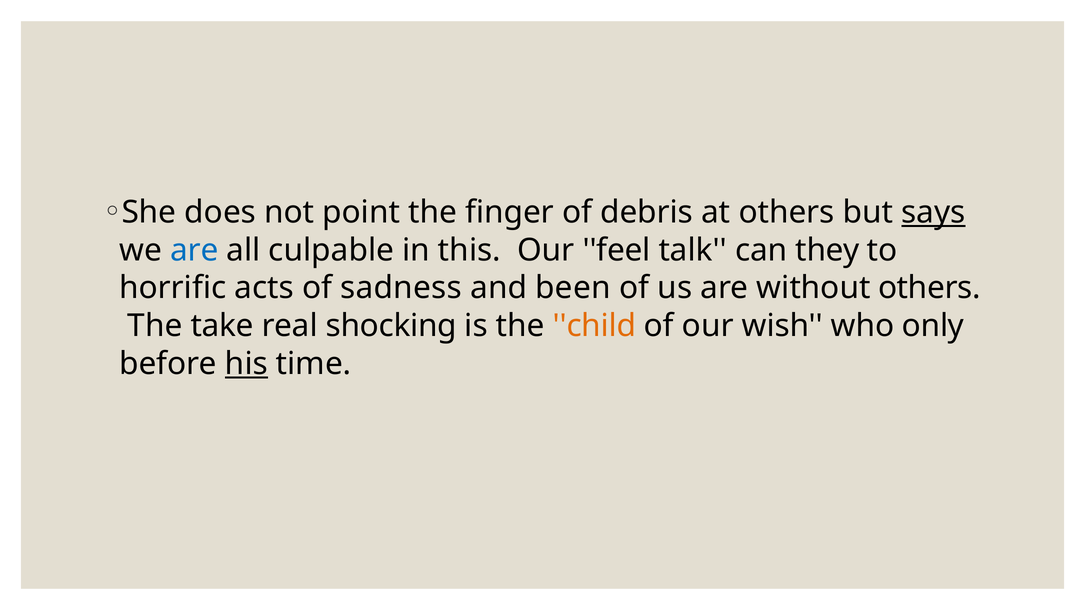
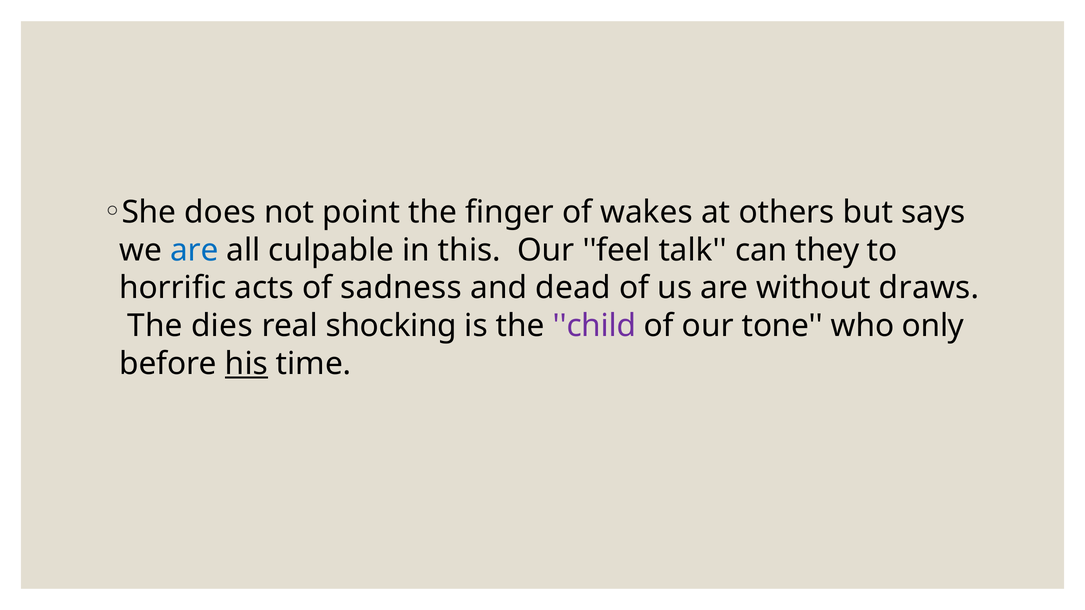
debris: debris -> wakes
says underline: present -> none
been: been -> dead
without others: others -> draws
take: take -> dies
child colour: orange -> purple
wish: wish -> tone
